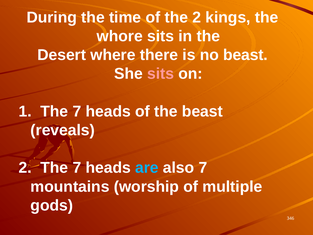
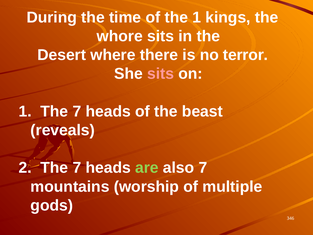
the 2: 2 -> 1
no beast: beast -> terror
are colour: light blue -> light green
